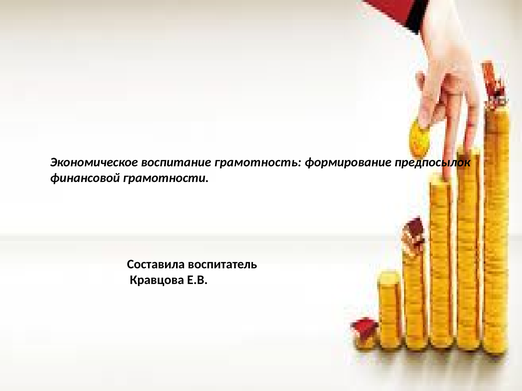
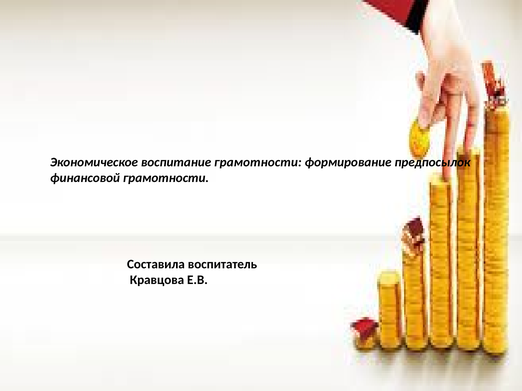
воспитание грамотность: грамотность -> грамотности
